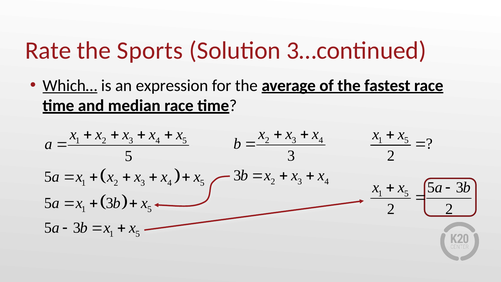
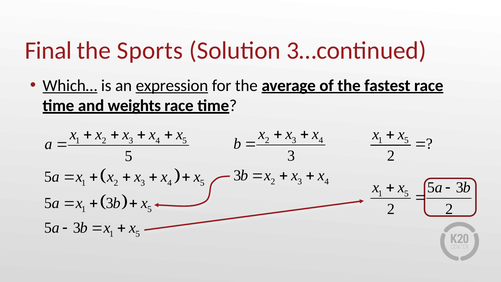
Rate: Rate -> Final
expression underline: none -> present
median: median -> weights
